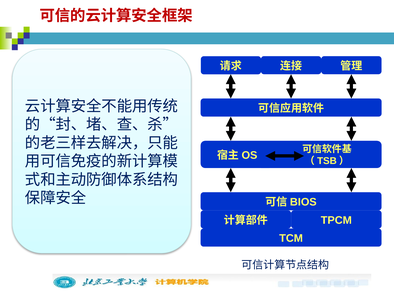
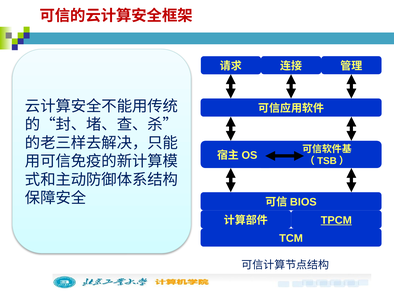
TPCM underline: none -> present
